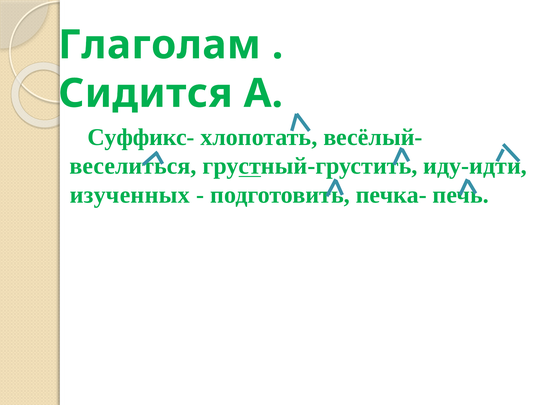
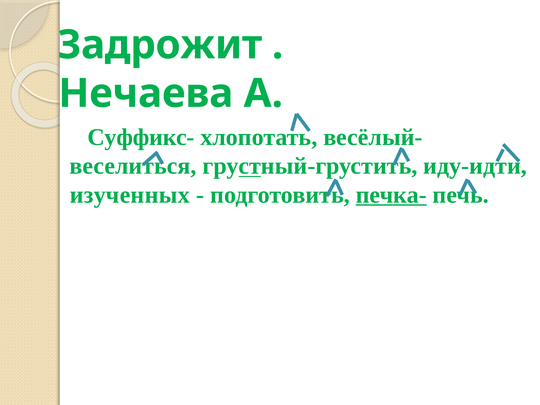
Глаголам: Глаголам -> Задрожит
Сидится: Сидится -> Нечаева
печка- underline: none -> present
